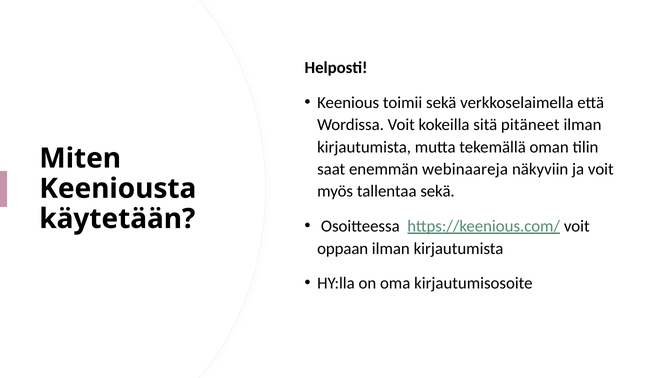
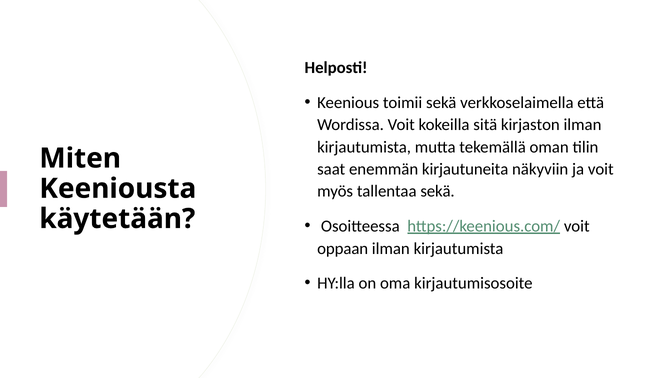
pitäneet: pitäneet -> kirjaston
webinaareja: webinaareja -> kirjautuneita
